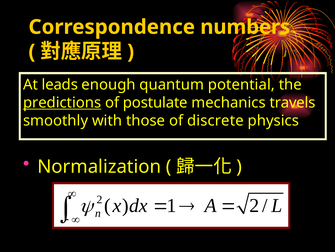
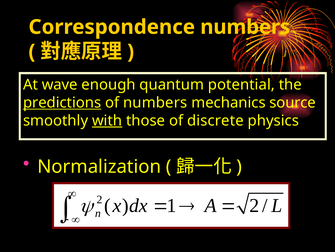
leads: leads -> wave
of postulate: postulate -> numbers
travels: travels -> source
with underline: none -> present
